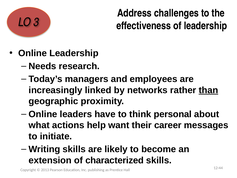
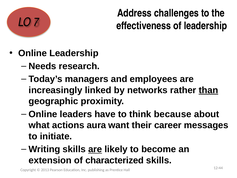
3: 3 -> 7
personal: personal -> because
help: help -> aura
are at (95, 149) underline: none -> present
